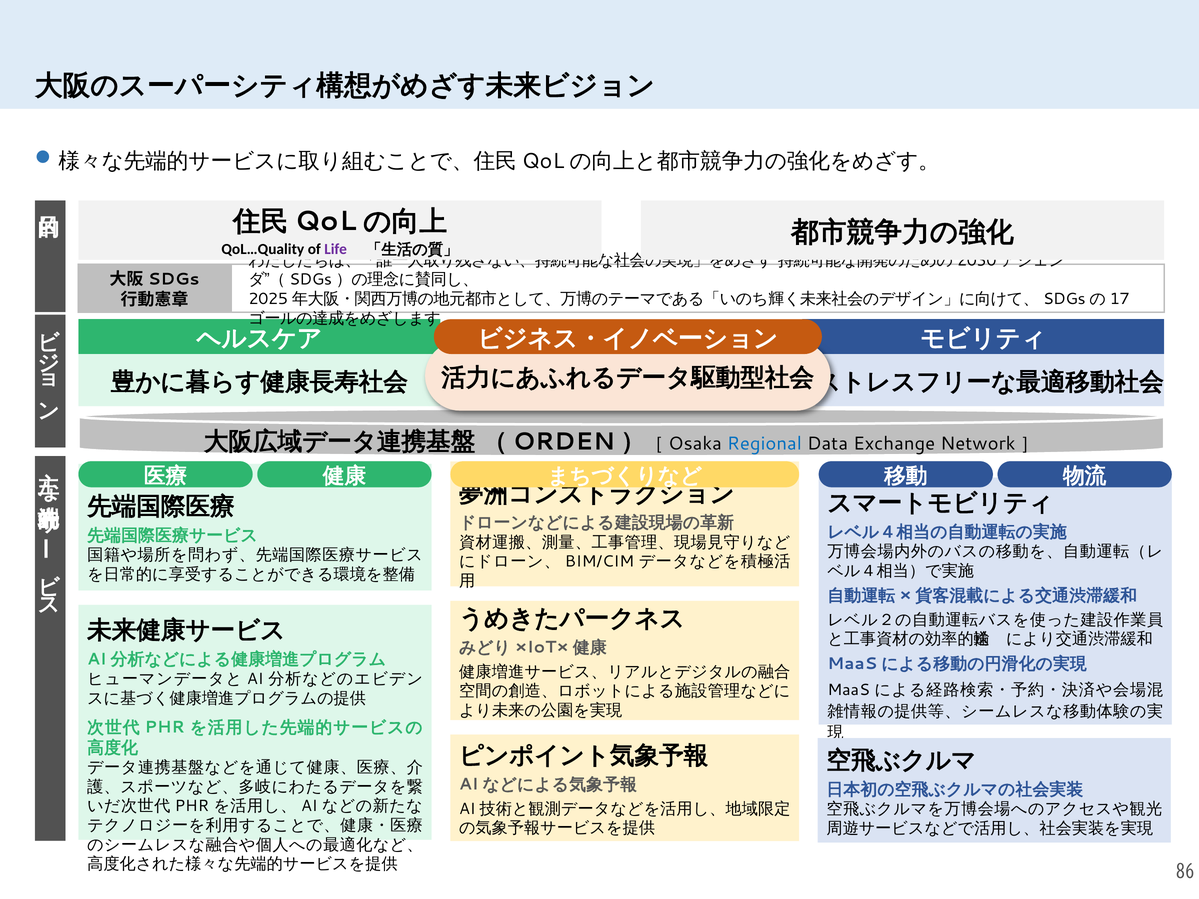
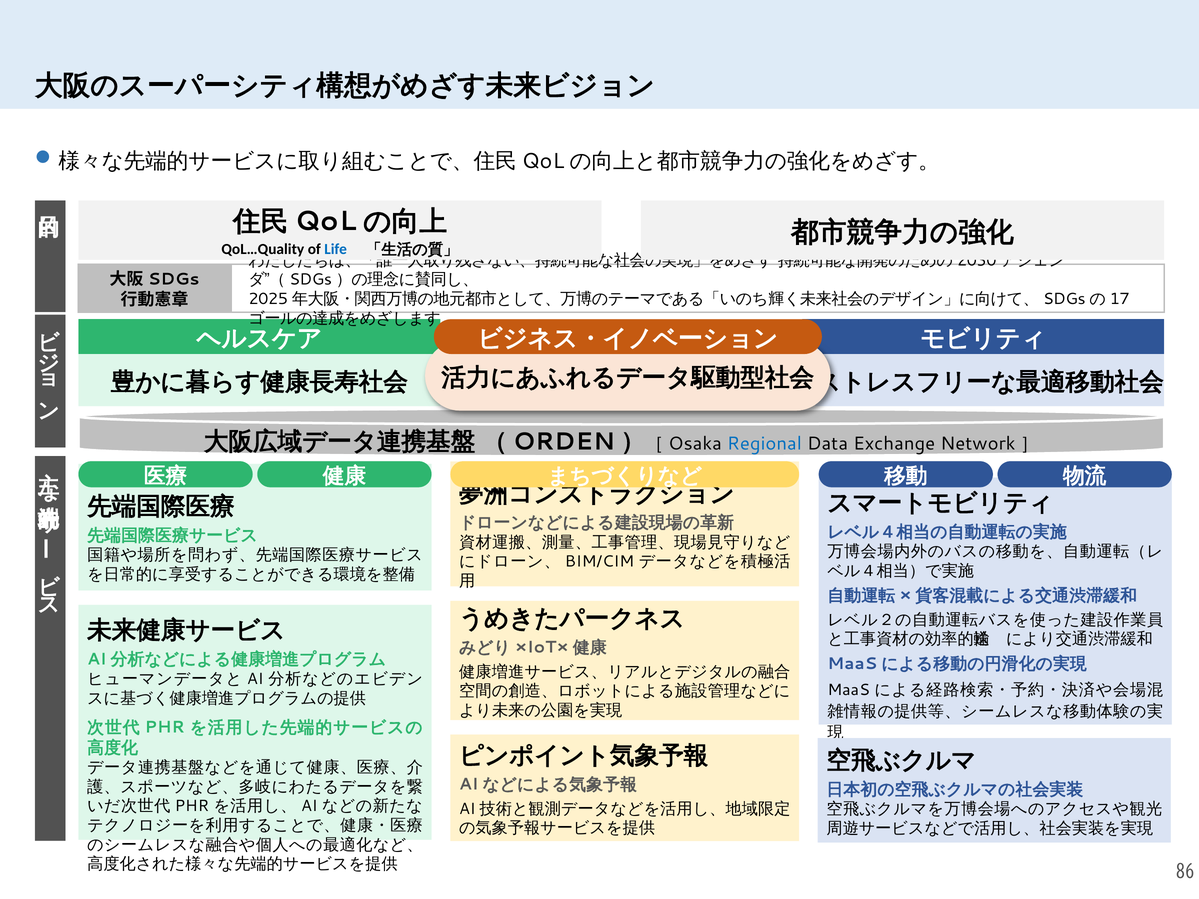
Life colour: purple -> blue
